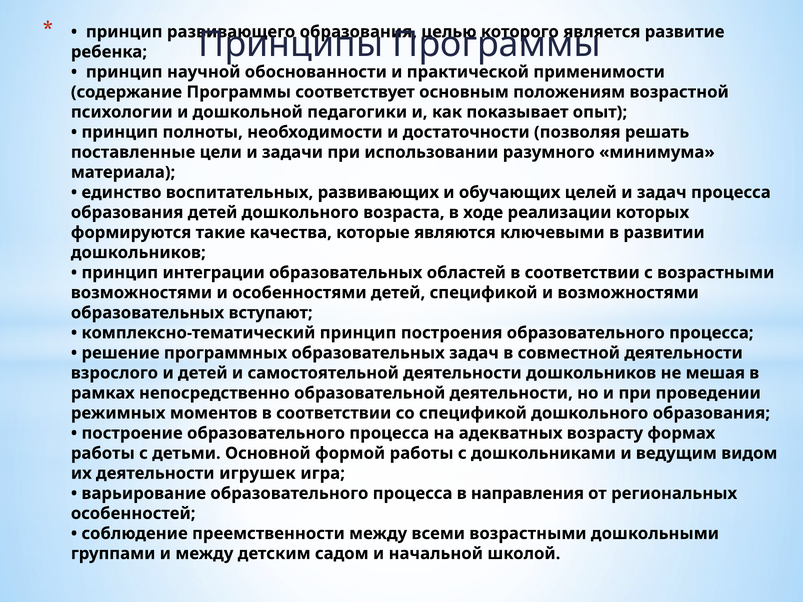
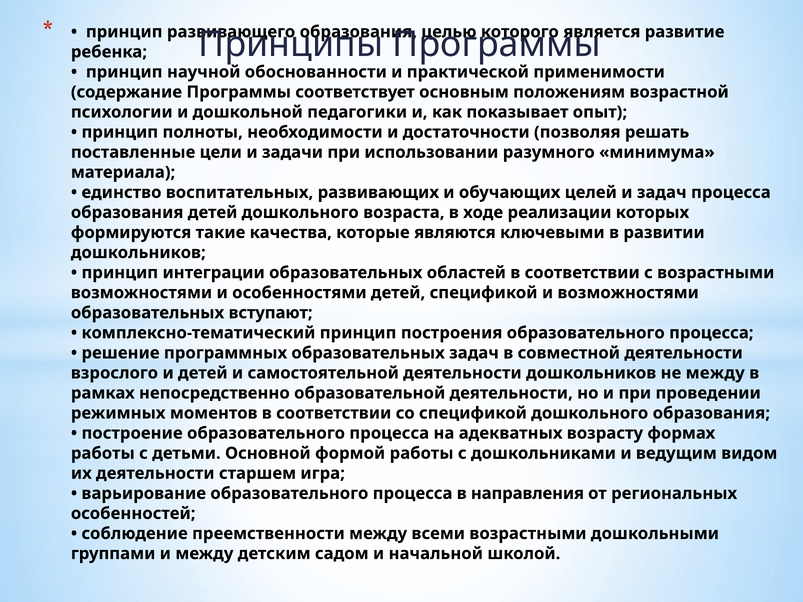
не мешая: мешая -> между
игрушек: игрушек -> старшем
